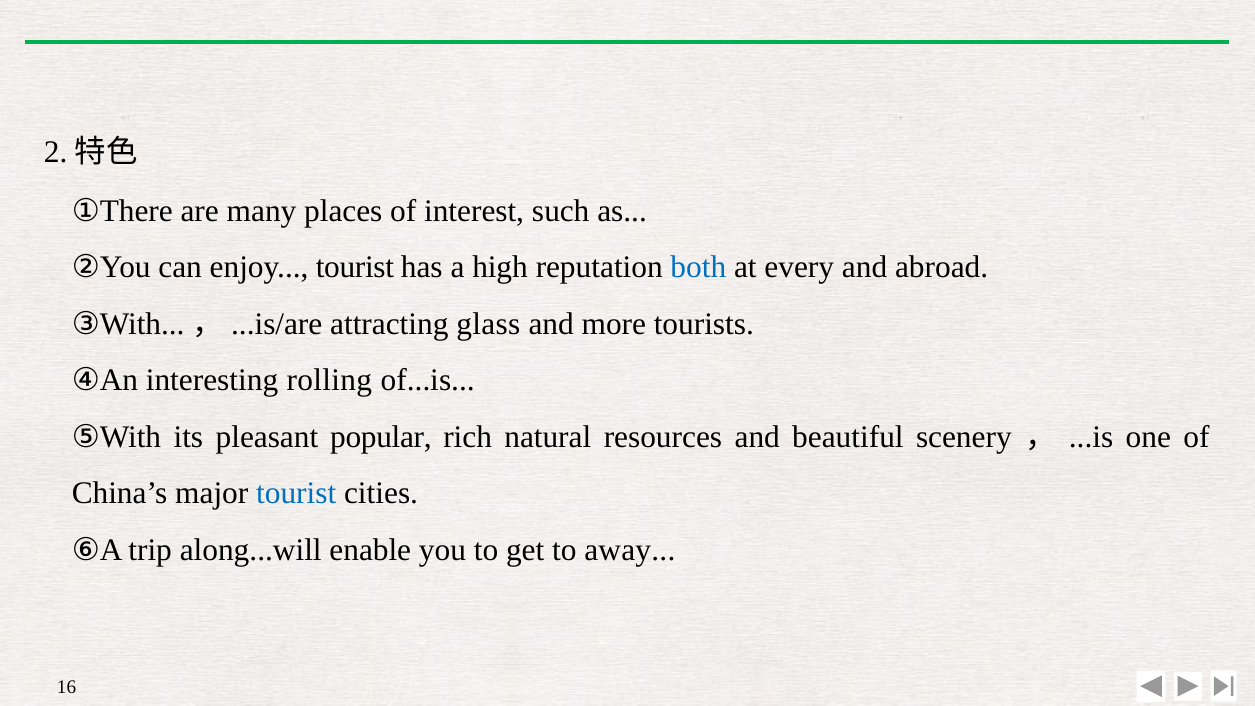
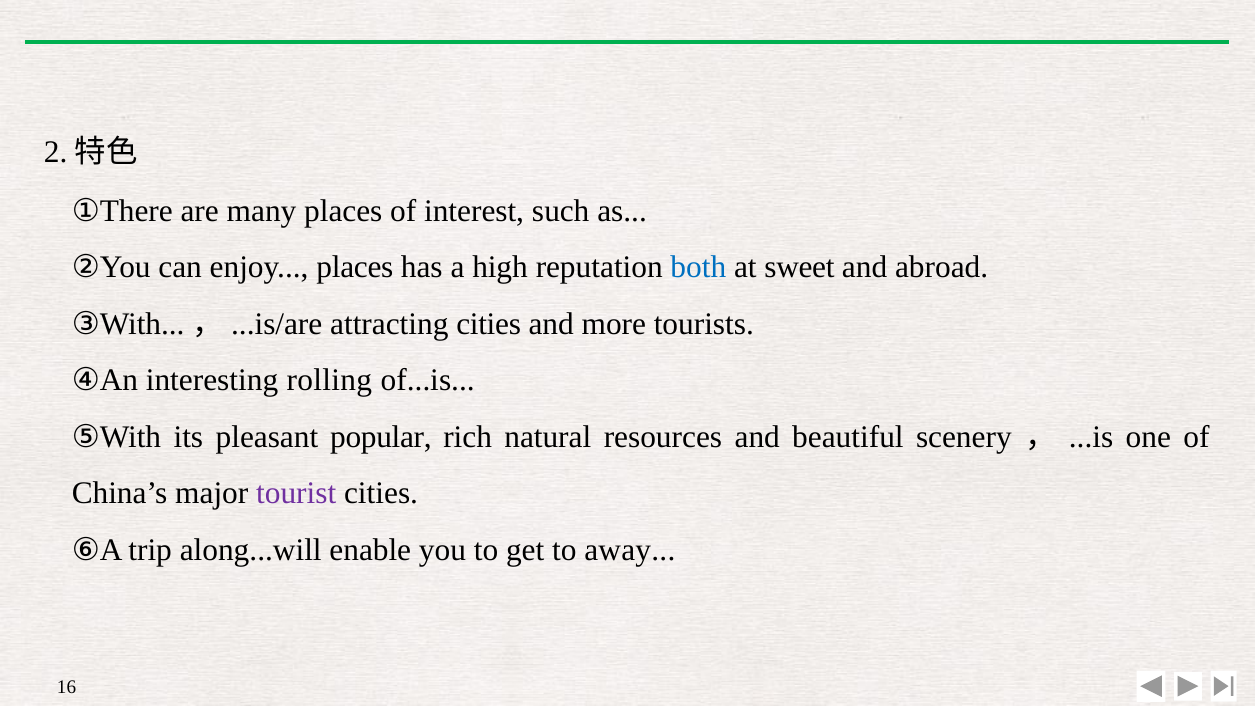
enjoy tourist: tourist -> places
every: every -> sweet
attracting glass: glass -> cities
tourist at (296, 493) colour: blue -> purple
